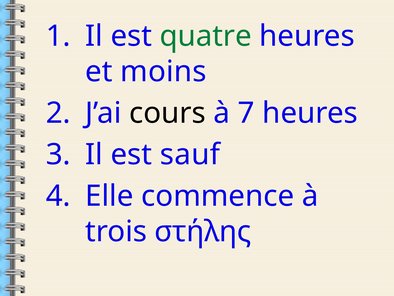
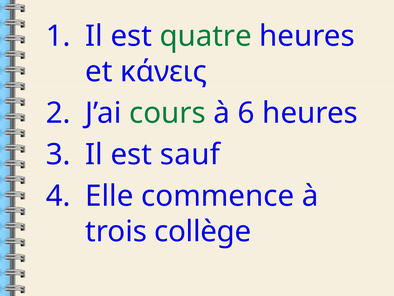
moins: moins -> κάνεις
cours colour: black -> green
7: 7 -> 6
στήλης: στήλης -> collège
